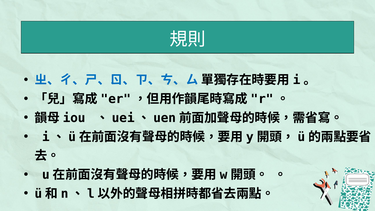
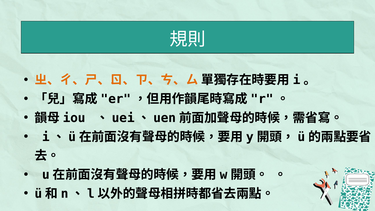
ㄓ、ㄔ、ㄕ、ㄖ、ㄗ、ㄘ、ㄙ colour: blue -> orange
